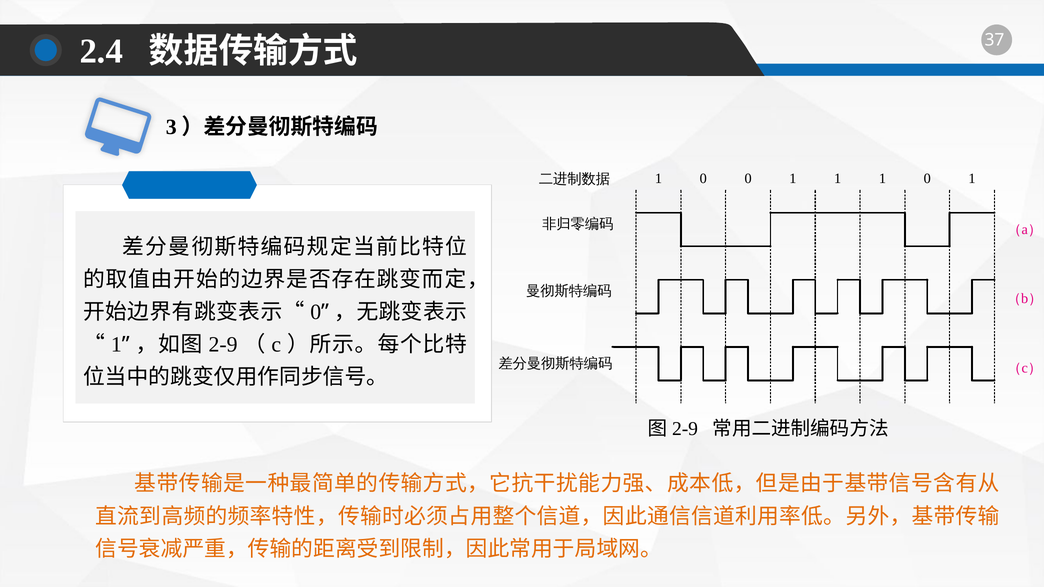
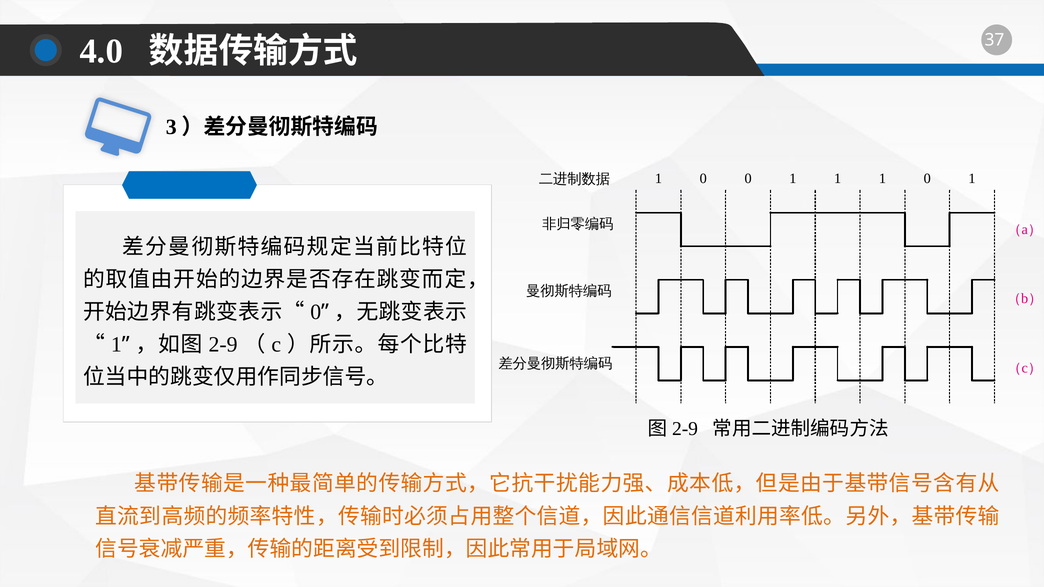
2.4: 2.4 -> 4.0
